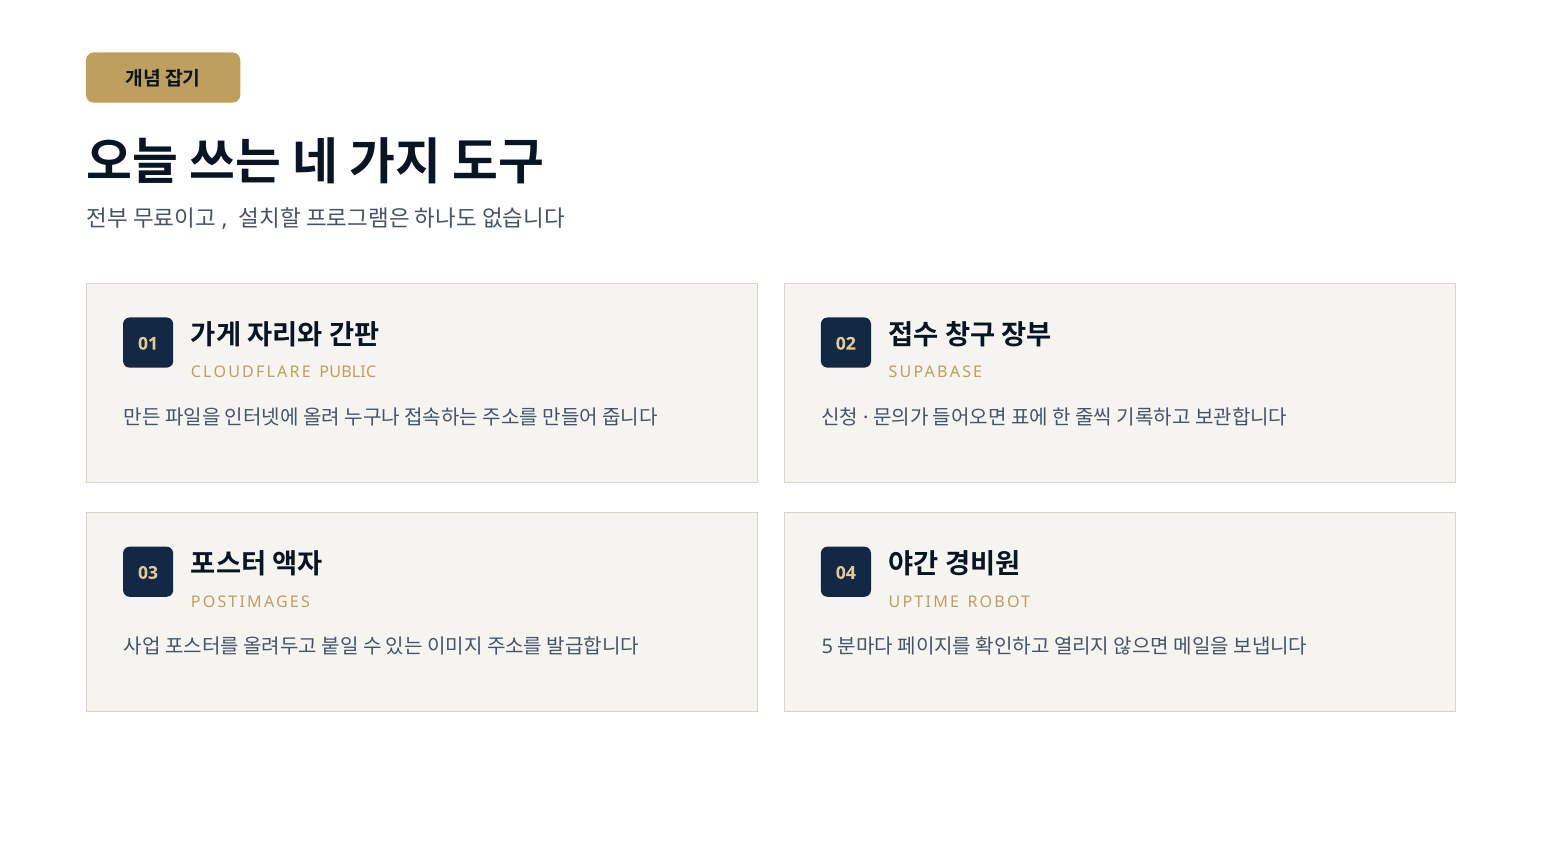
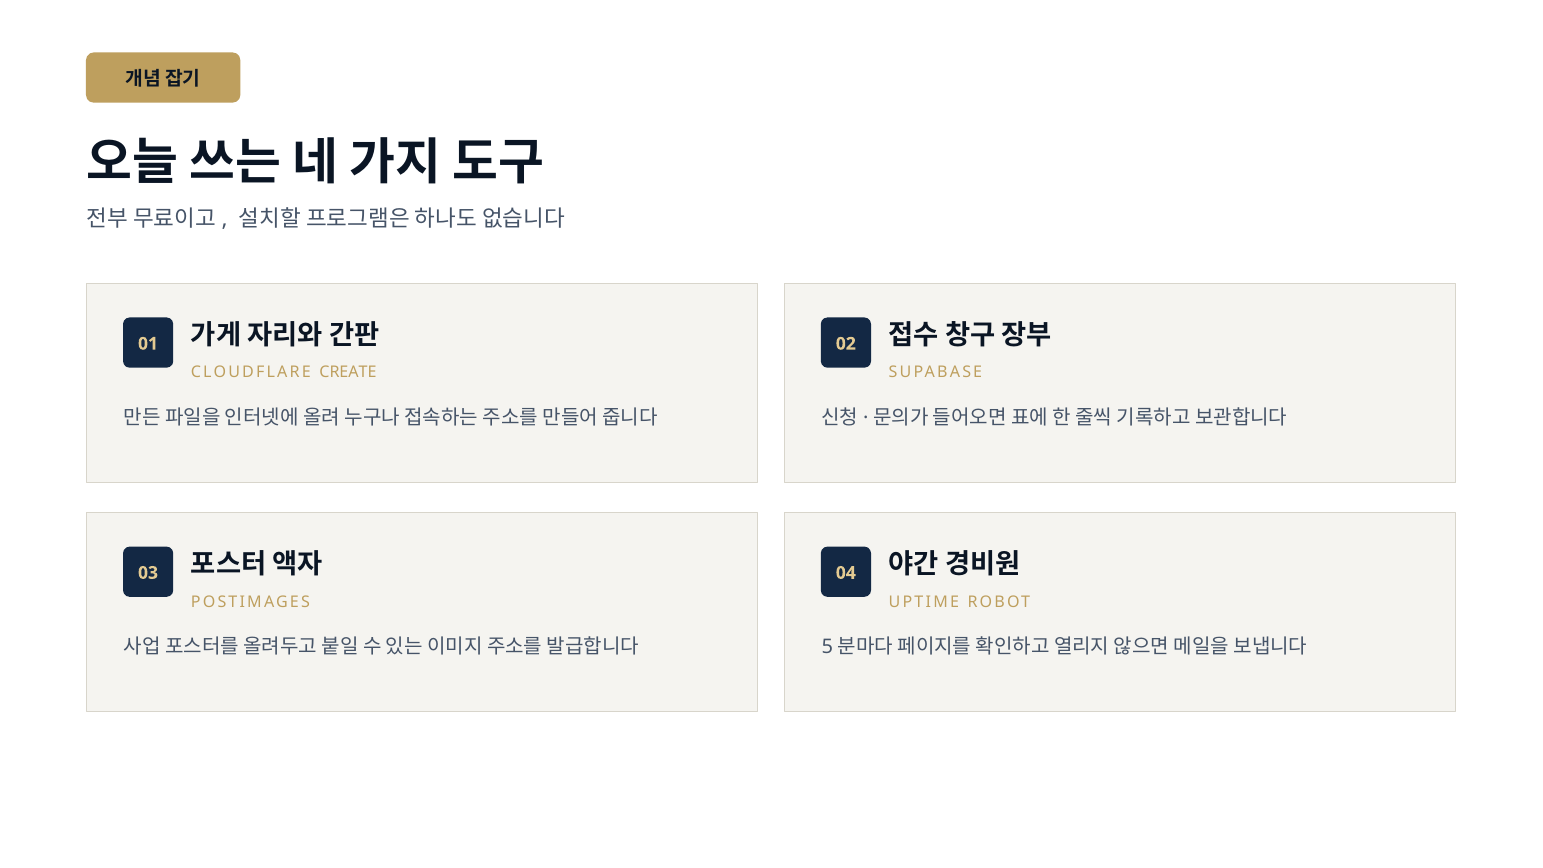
PUBLIC: PUBLIC -> CREATE
